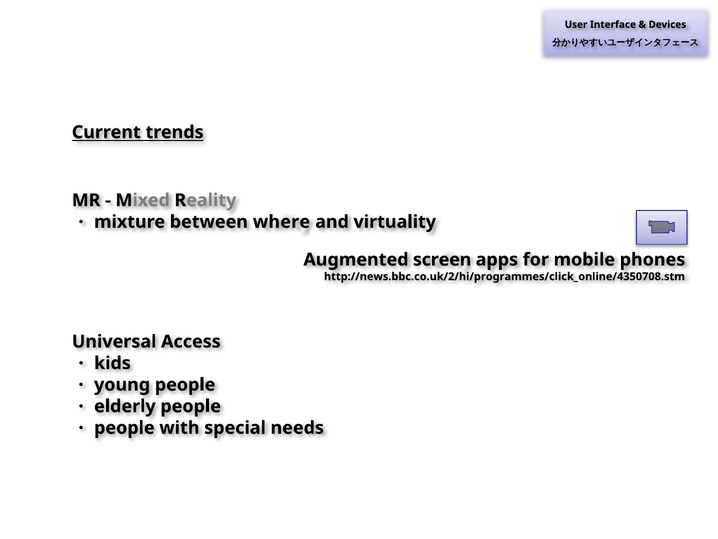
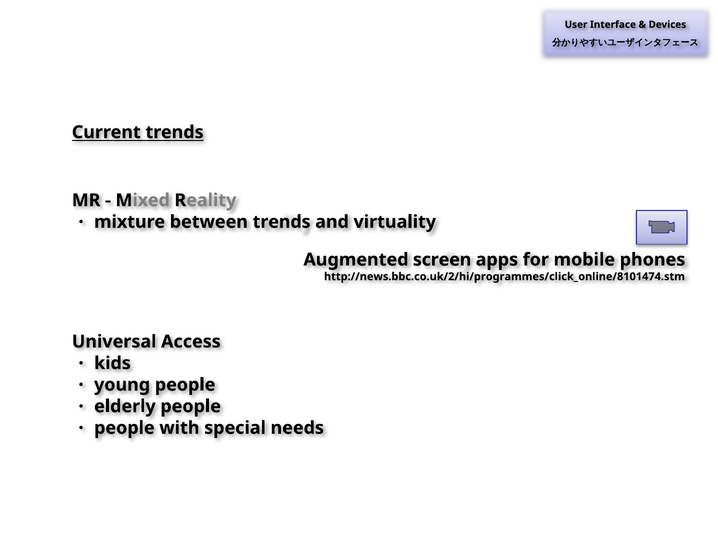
between where: where -> trends
http://news.bbc.co.uk/2/hi/programmes/click_online/4350708.stm: http://news.bbc.co.uk/2/hi/programmes/click_online/4350708.stm -> http://news.bbc.co.uk/2/hi/programmes/click_online/8101474.stm
